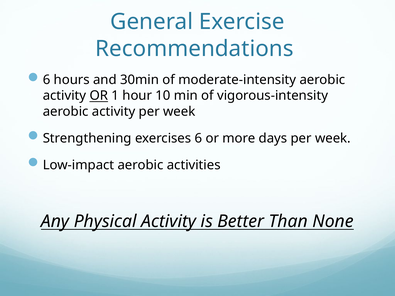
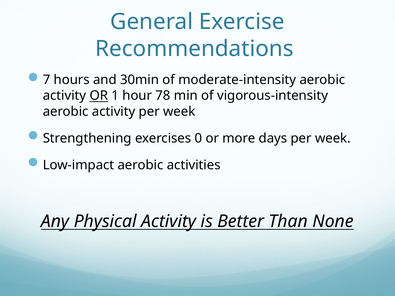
6 at (47, 80): 6 -> 7
10: 10 -> 78
exercises 6: 6 -> 0
